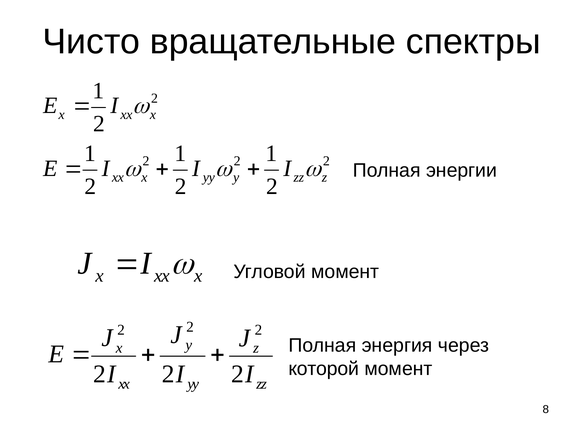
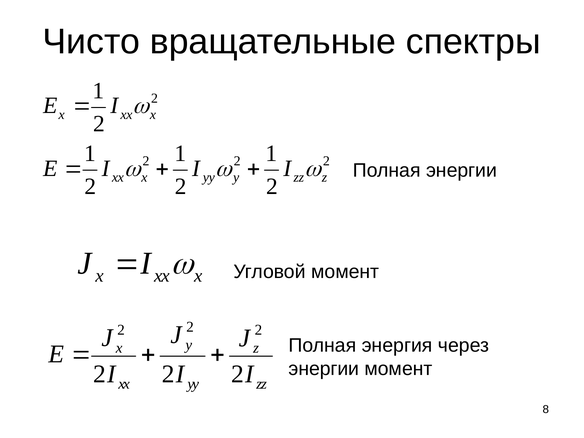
которой at (324, 369): которой -> энергии
